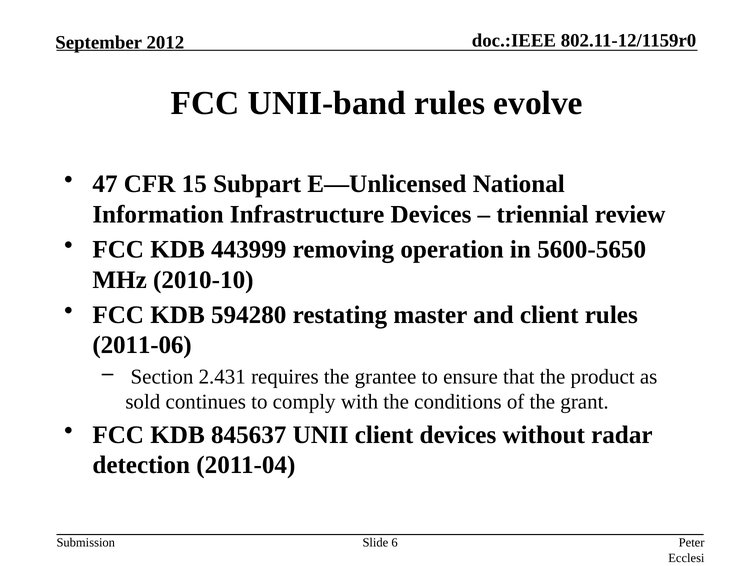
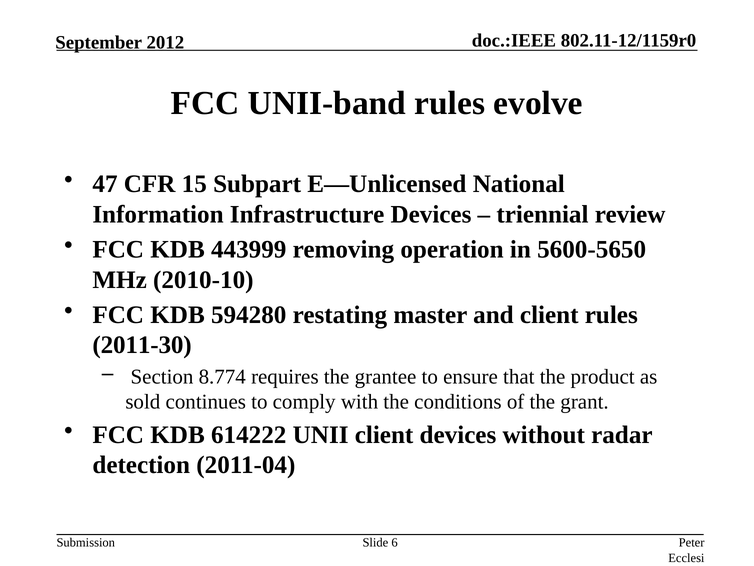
2011-06: 2011-06 -> 2011-30
2.431: 2.431 -> 8.774
845637: 845637 -> 614222
